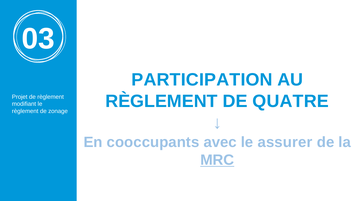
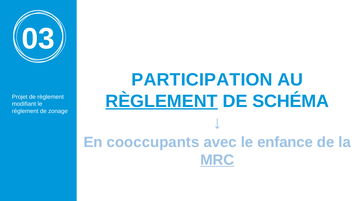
RÈGLEMENT at (162, 101) underline: none -> present
QUATRE: QUATRE -> SCHÉMA
assurer: assurer -> enfance
